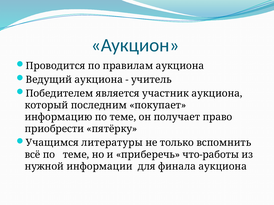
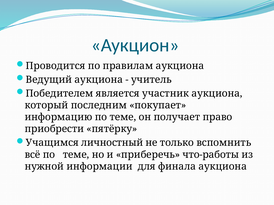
литературы: литературы -> личностный
